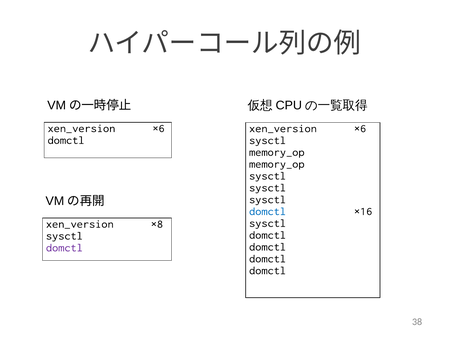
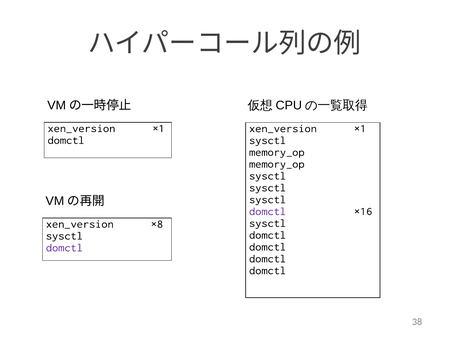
×6 at (159, 128): ×6 -> ×1
×6 at (360, 128): ×6 -> ×1
domctl at (268, 211) colour: blue -> purple
